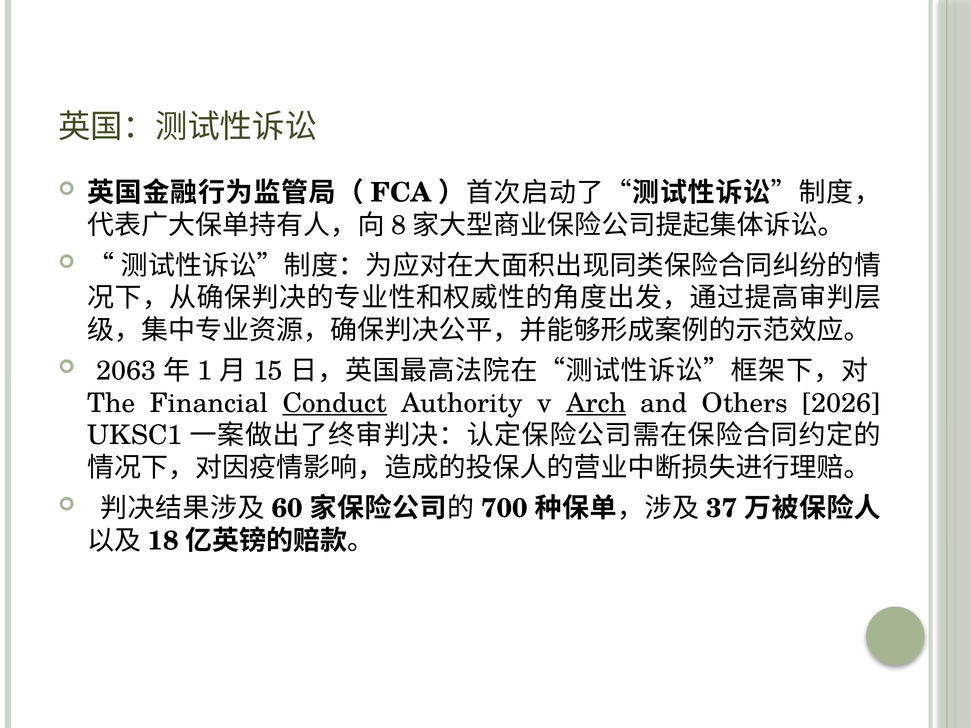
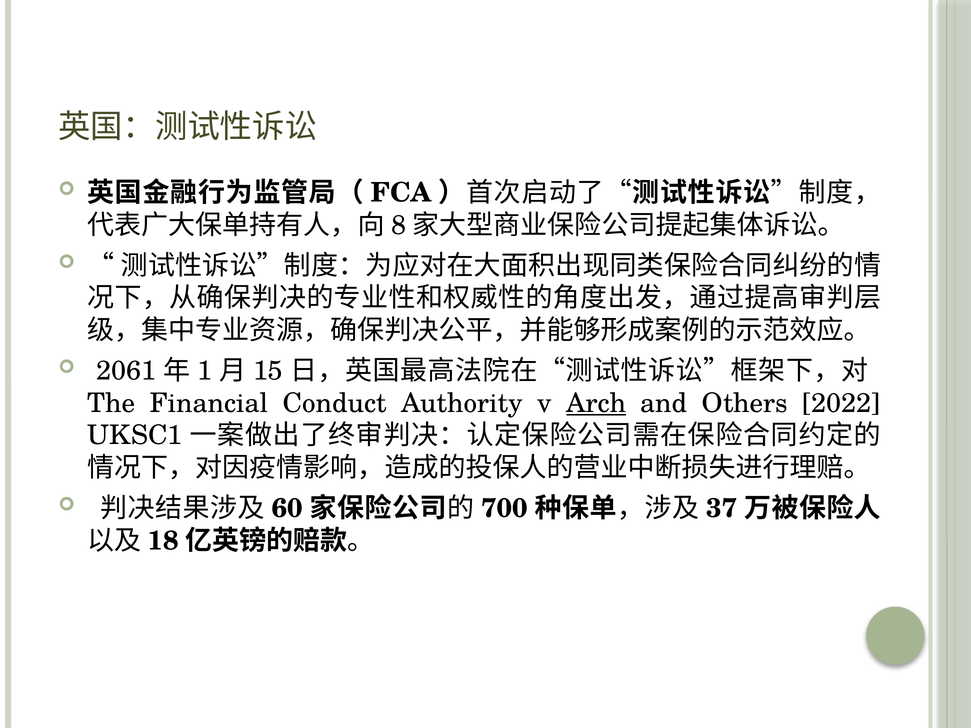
2063: 2063 -> 2061
Conduct underline: present -> none
2026: 2026 -> 2022
